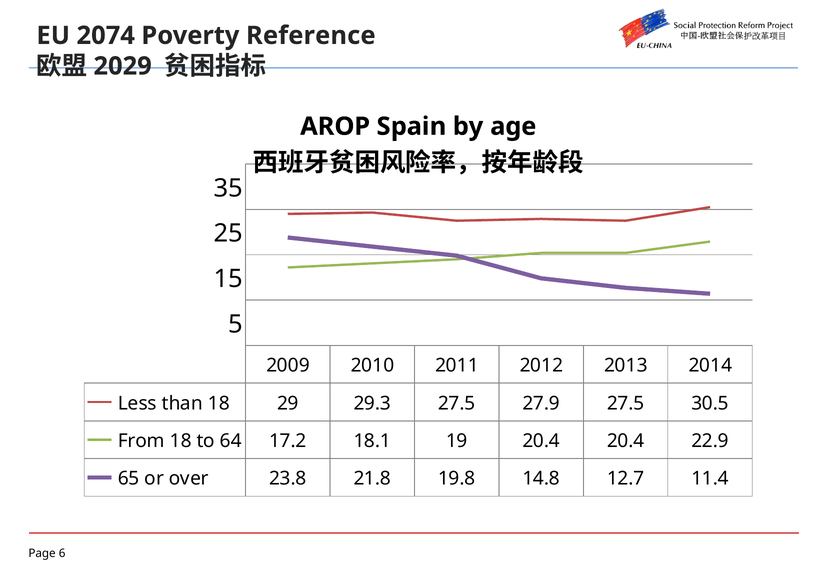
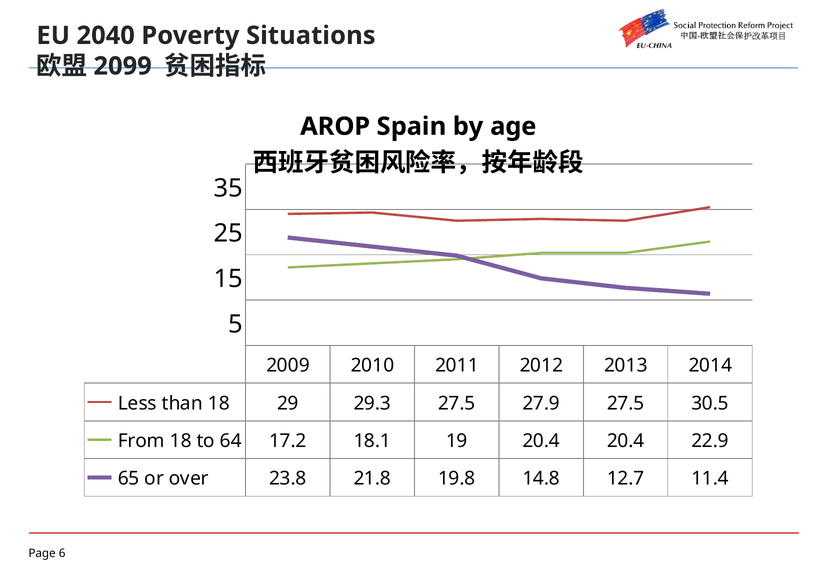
2074: 2074 -> 2040
Reference: Reference -> Situations
2029: 2029 -> 2099
